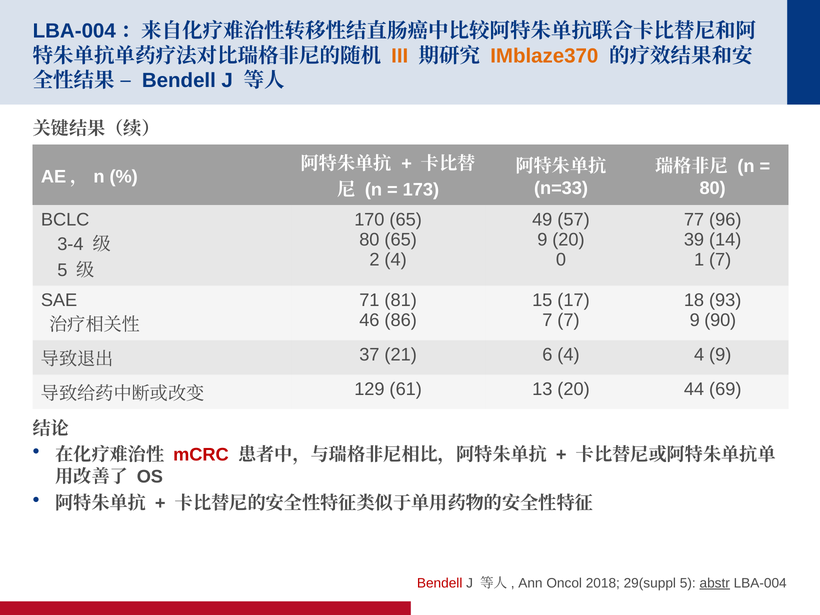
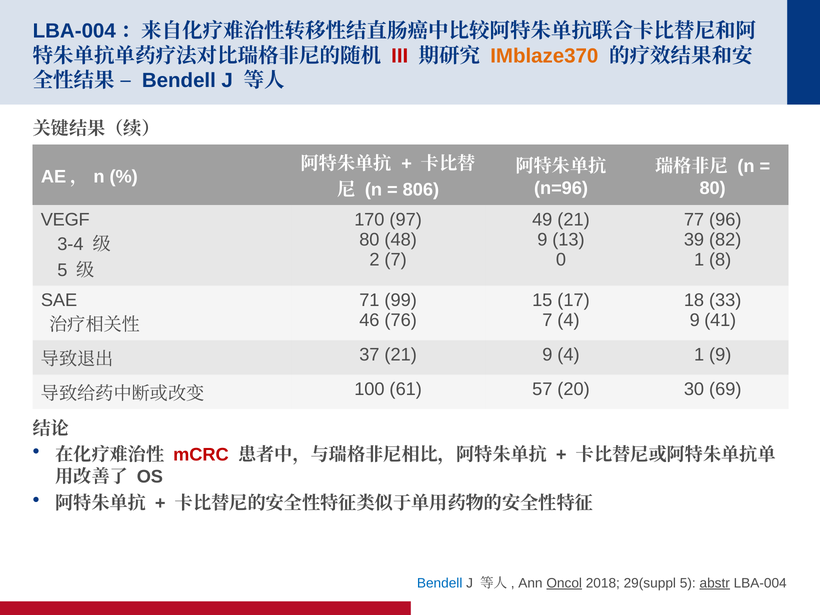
III colour: orange -> red
n=33: n=33 -> n=96
173: 173 -> 806
BCLC: BCLC -> VEGF
170 65: 65 -> 97
49 57: 57 -> 21
80 65: 65 -> 48
9 20: 20 -> 13
14: 14 -> 82
2 4: 4 -> 7
1 7: 7 -> 8
81: 81 -> 99
93: 93 -> 33
86: 86 -> 76
7 7: 7 -> 4
90: 90 -> 41
37 21 6: 6 -> 9
4 4: 4 -> 1
129: 129 -> 100
13: 13 -> 57
44: 44 -> 30
Bendell at (440, 583) colour: red -> blue
Oncol underline: none -> present
